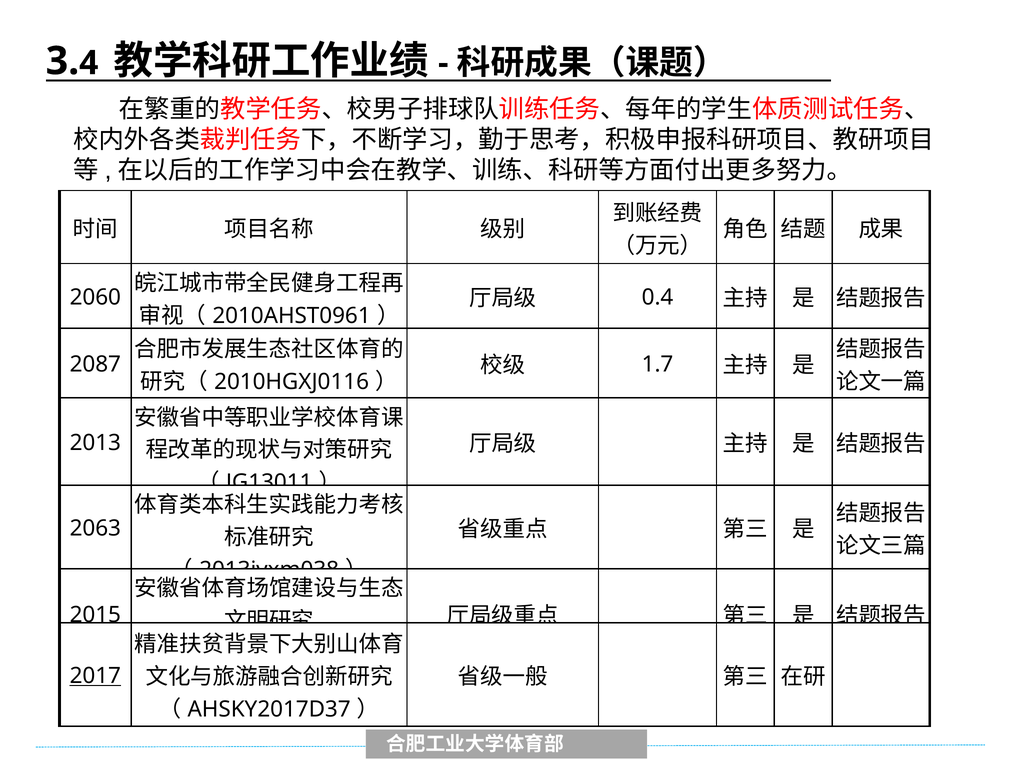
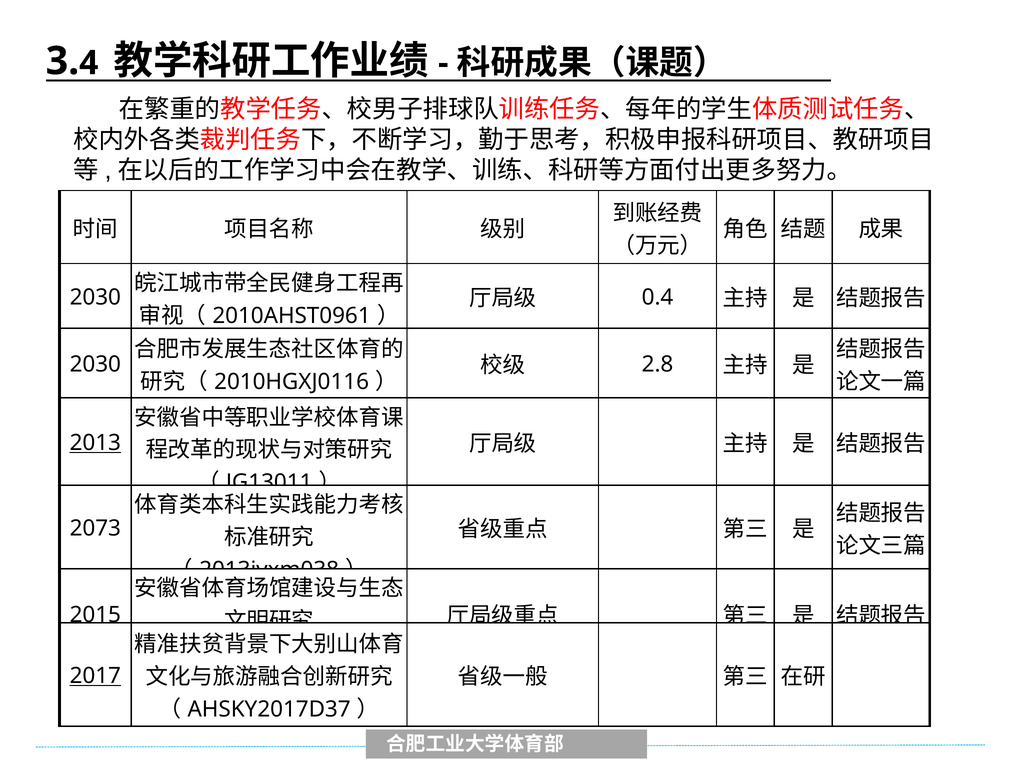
2060 at (95, 297): 2060 -> 2030
1.7: 1.7 -> 2.8
2087 at (95, 364): 2087 -> 2030
2013 underline: none -> present
2063: 2063 -> 2073
